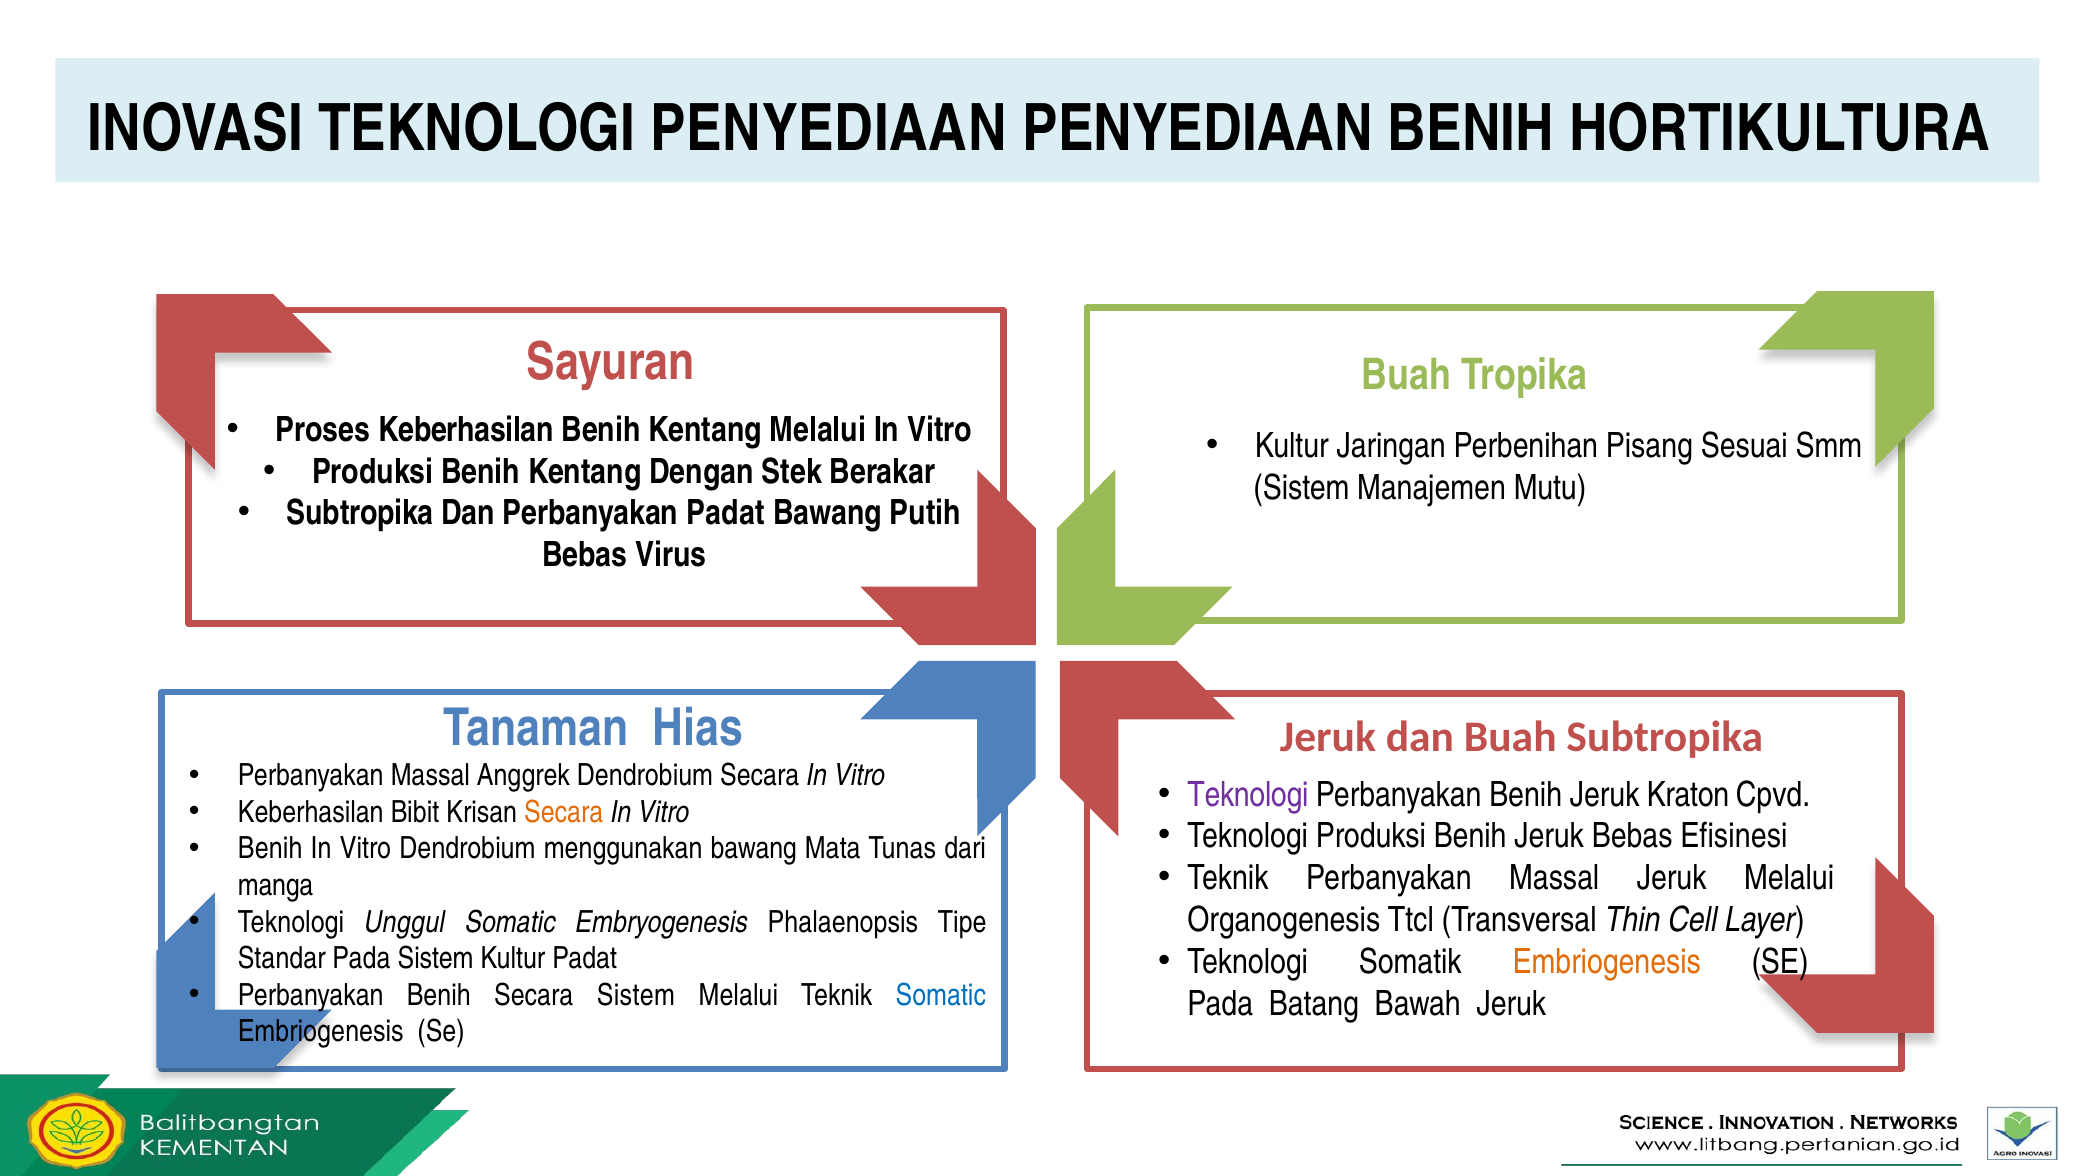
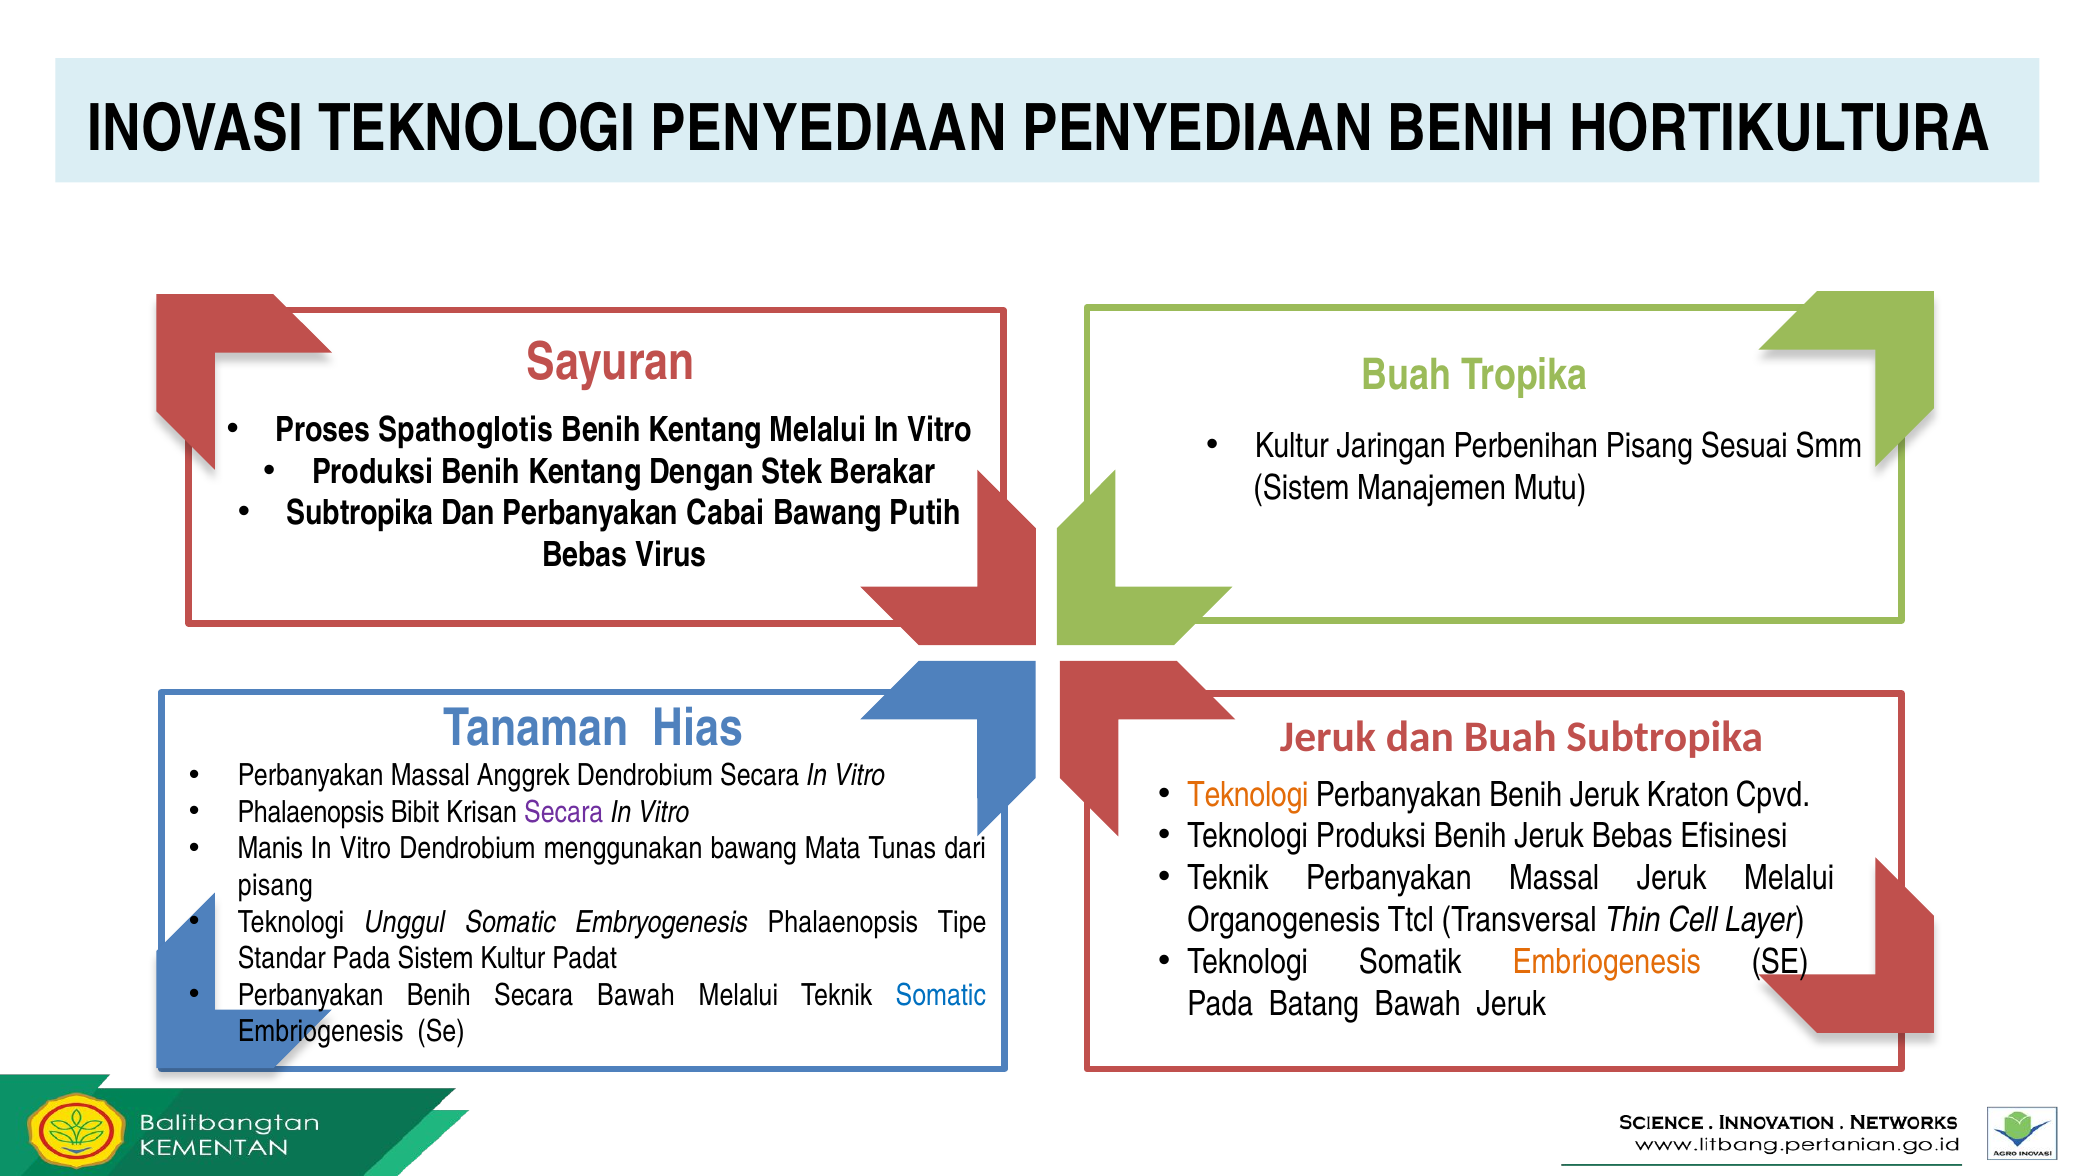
Proses Keberhasilan: Keberhasilan -> Spathoglotis
Perbanyakan Padat: Padat -> Cabai
Teknologi at (1248, 794) colour: purple -> orange
Keberhasilan at (311, 812): Keberhasilan -> Phalaenopsis
Secara at (564, 812) colour: orange -> purple
Benih at (270, 849): Benih -> Manis
manga at (276, 885): manga -> pisang
Secara Sistem: Sistem -> Bawah
